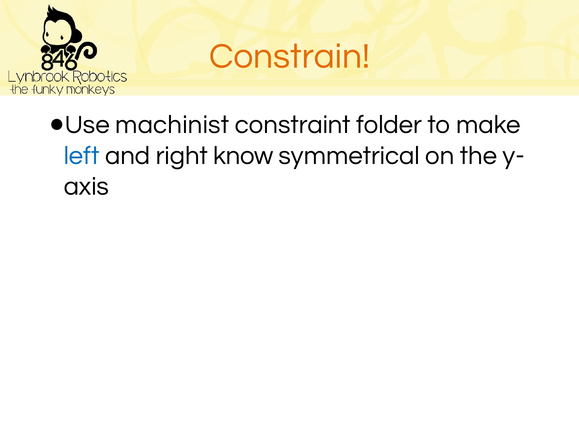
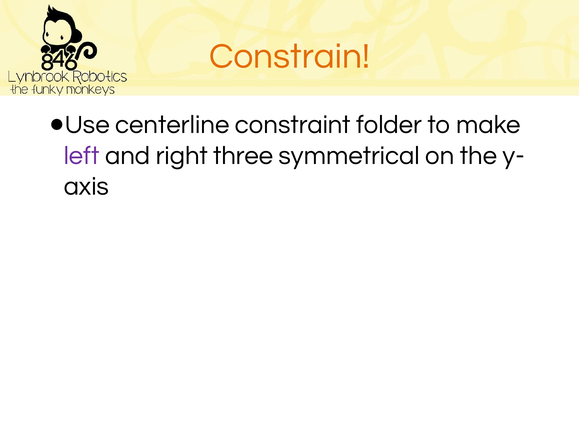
machinist: machinist -> centerline
left colour: blue -> purple
know: know -> three
